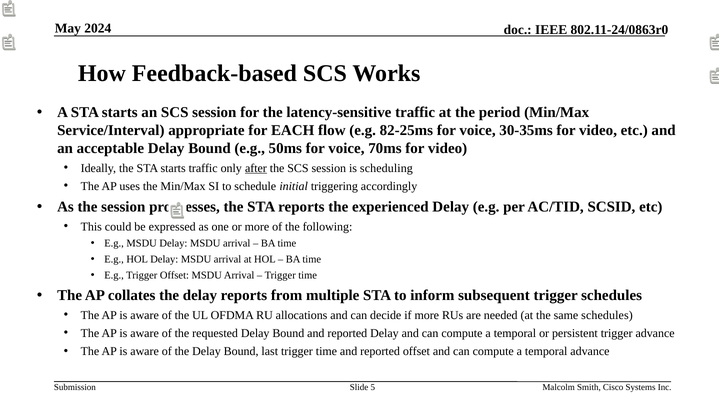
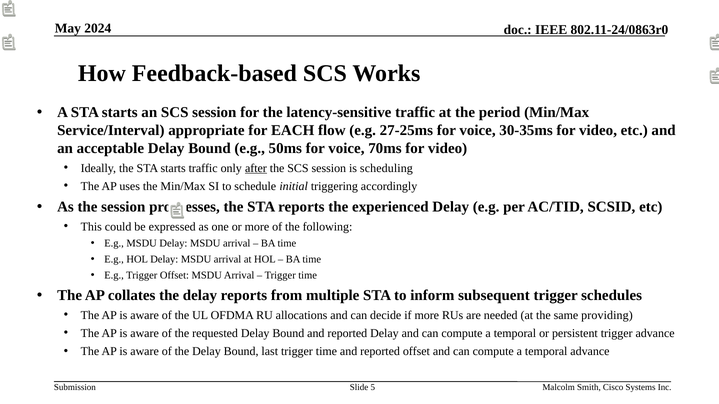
82-25ms: 82-25ms -> 27-25ms
same schedules: schedules -> providing
